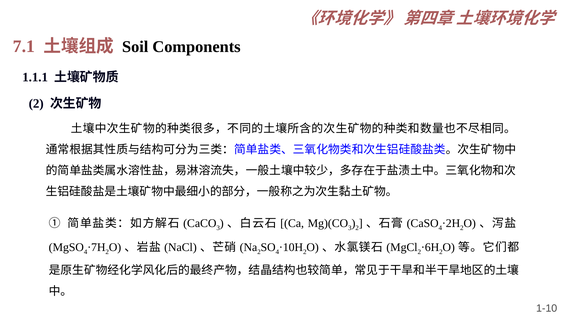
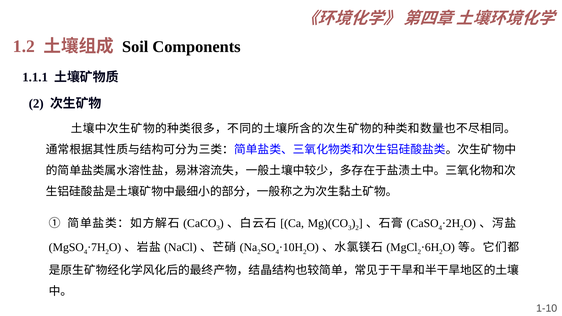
7.1: 7.1 -> 1.2
